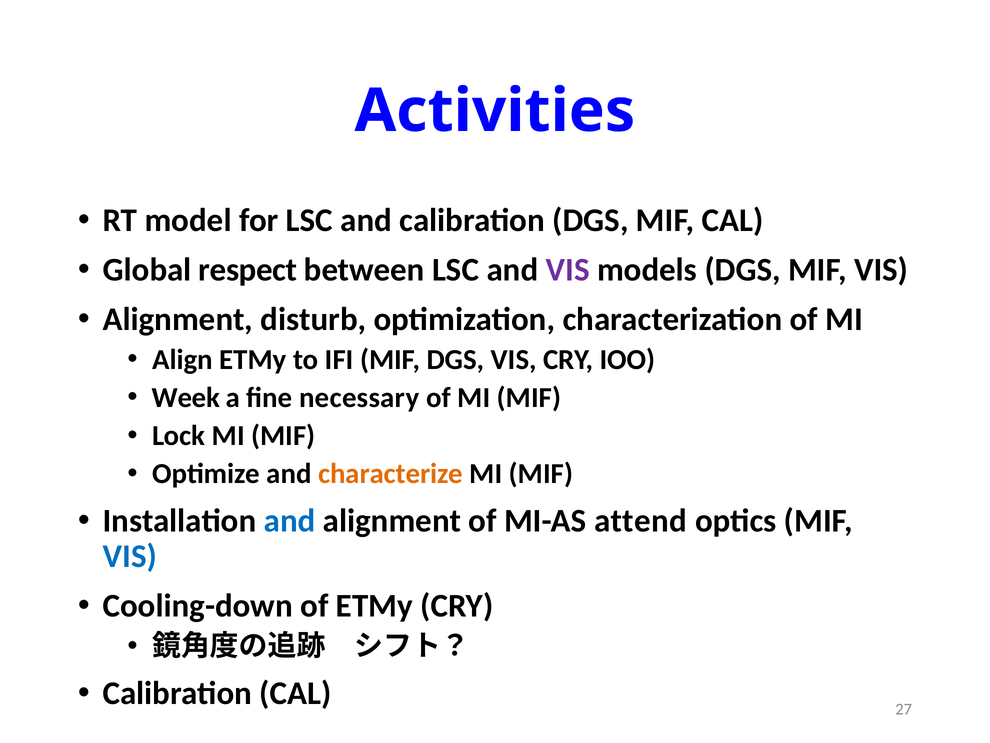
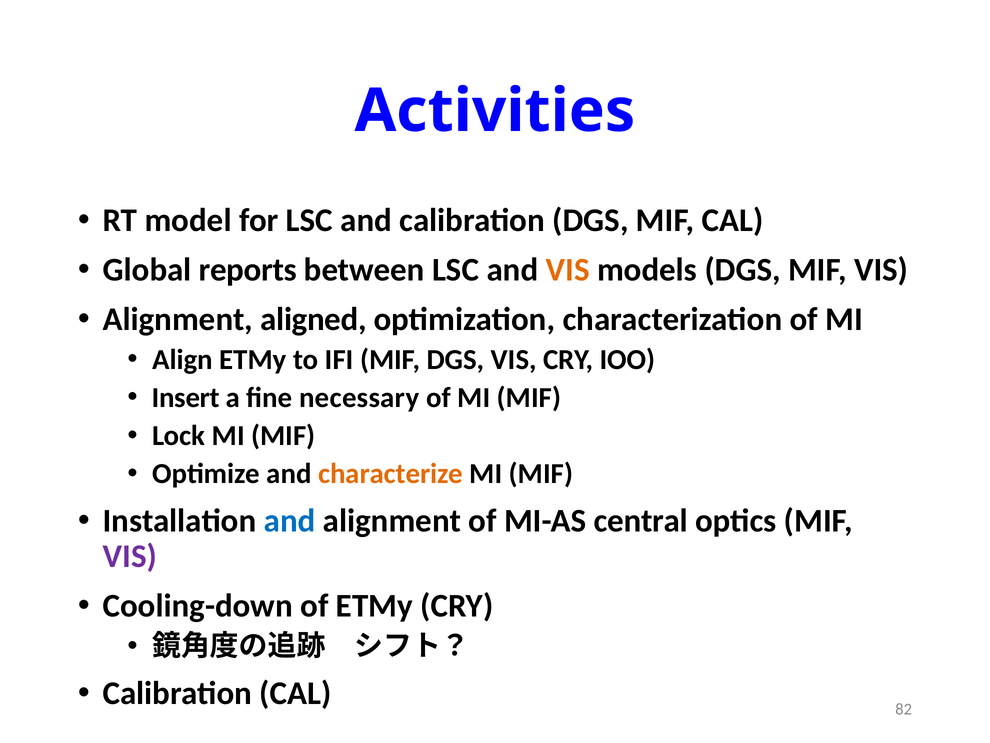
respect: respect -> reports
VIS at (568, 270) colour: purple -> orange
disturb: disturb -> aligned
Week: Week -> Insert
attend: attend -> central
VIS at (130, 556) colour: blue -> purple
27: 27 -> 82
